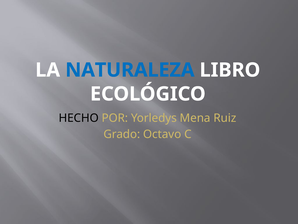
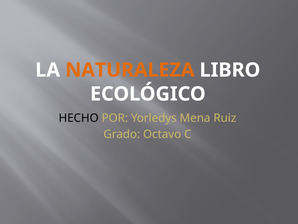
NATURALEZA colour: blue -> orange
